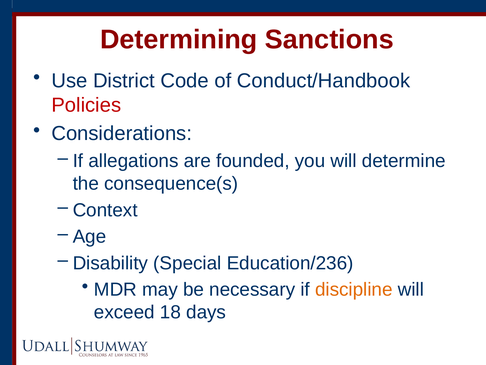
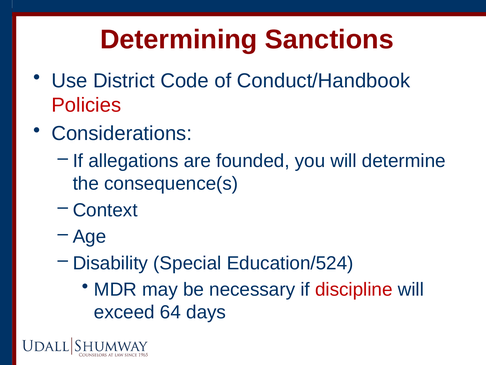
Education/236: Education/236 -> Education/524
discipline colour: orange -> red
18: 18 -> 64
